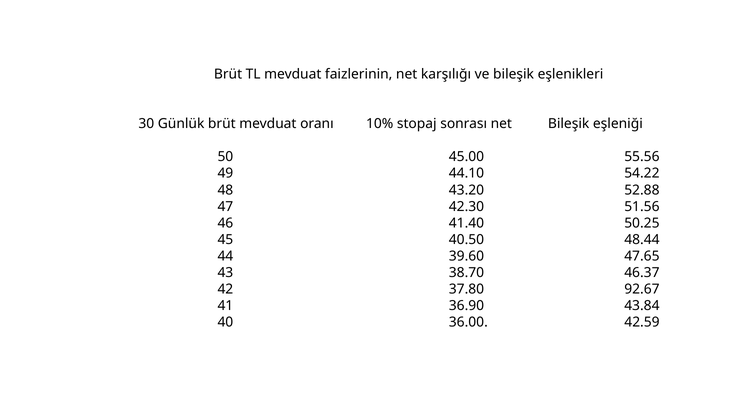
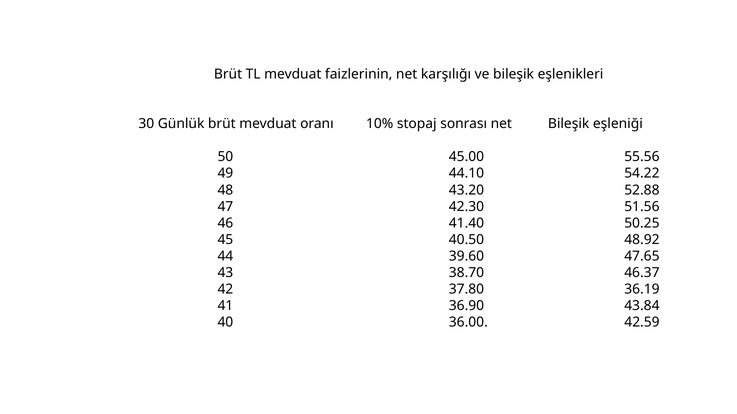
48.44: 48.44 -> 48.92
92.67: 92.67 -> 36.19
